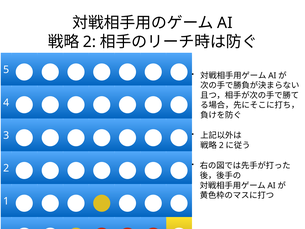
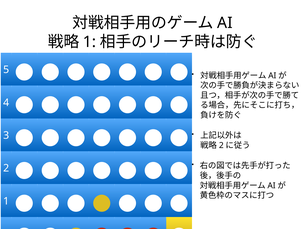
2 at (90, 42): 2 -> 1
